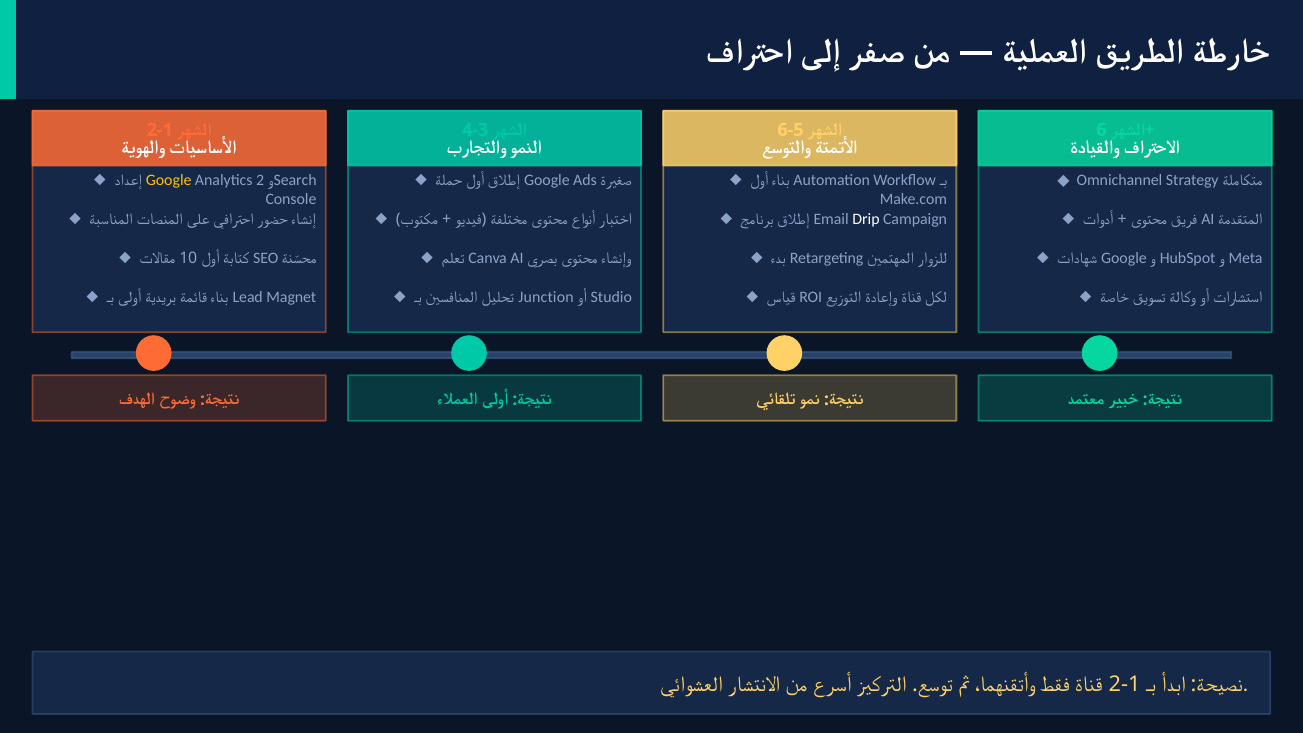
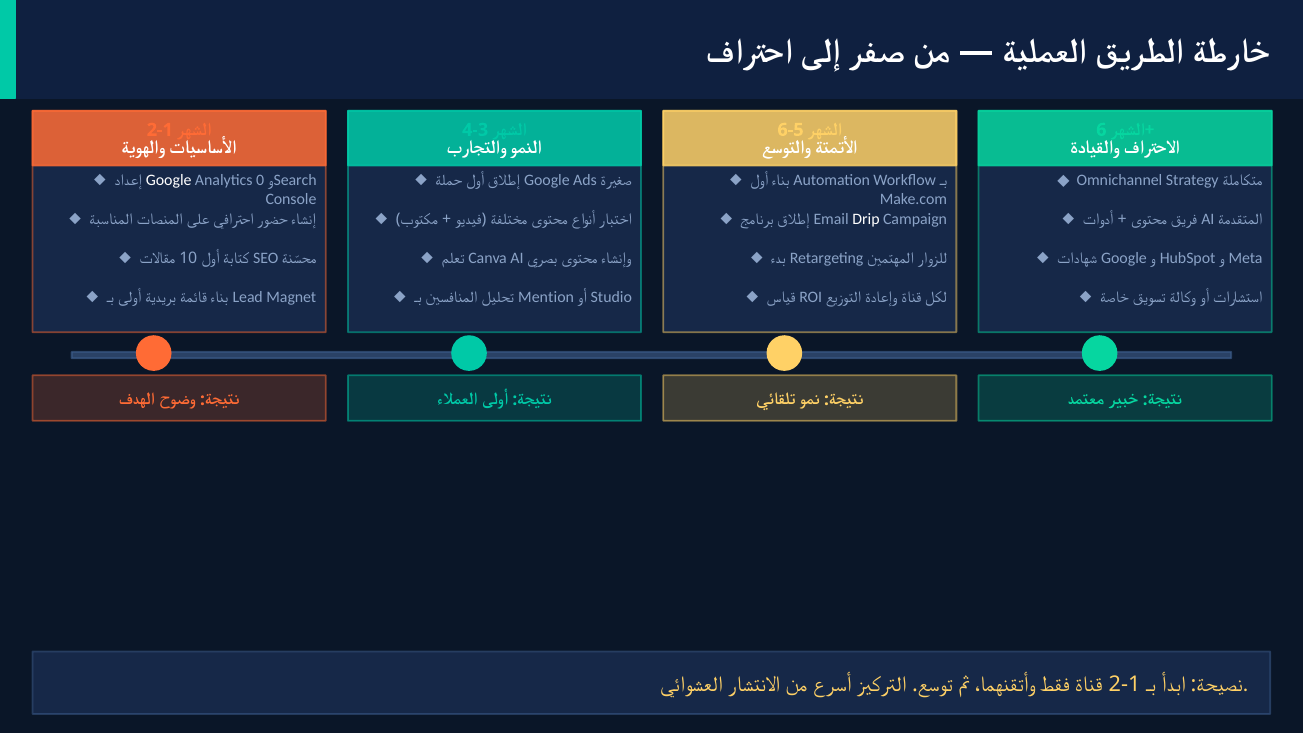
Google at (169, 180) colour: yellow -> white
Analytics 2: 2 -> 0
Junction: Junction -> Mention
